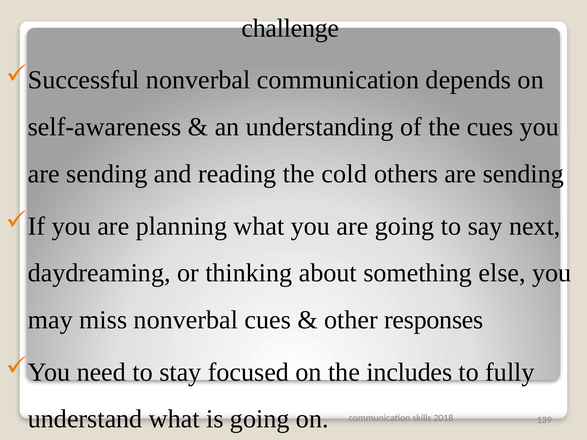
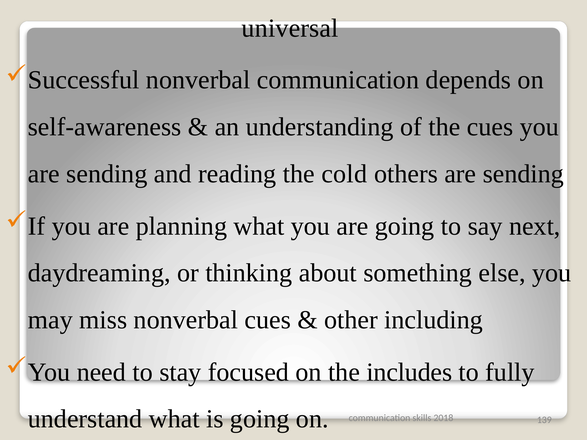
challenge: challenge -> universal
responses: responses -> including
